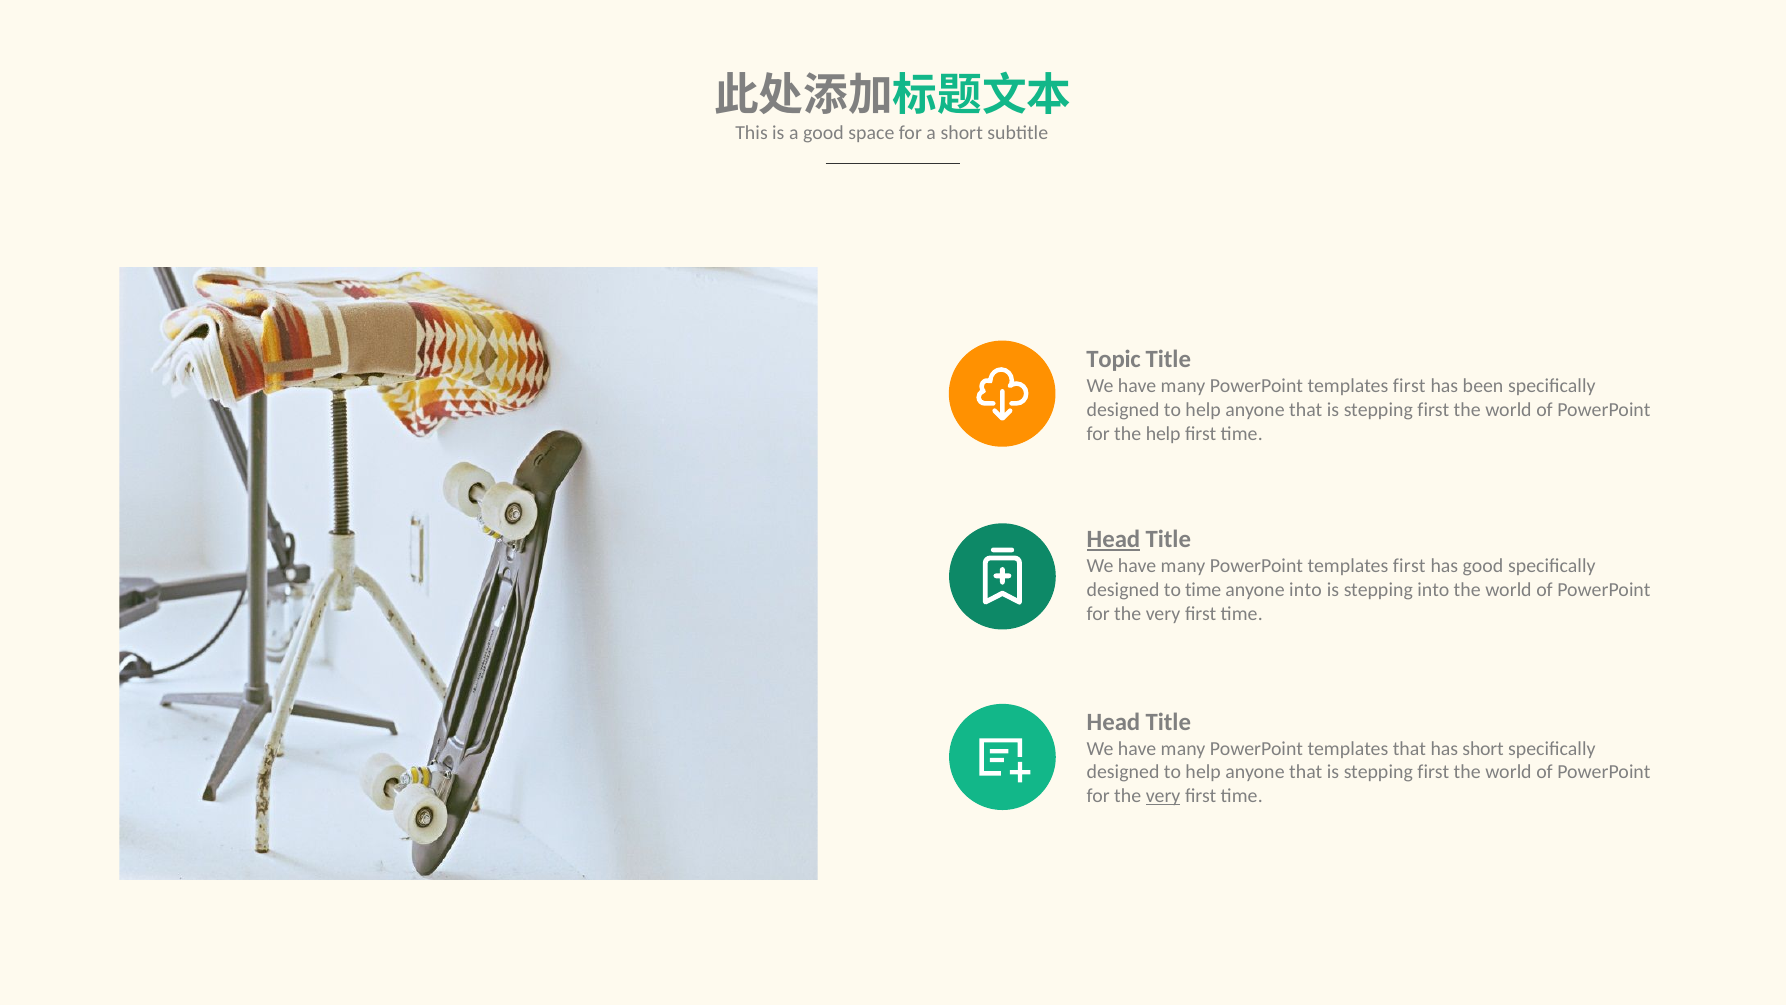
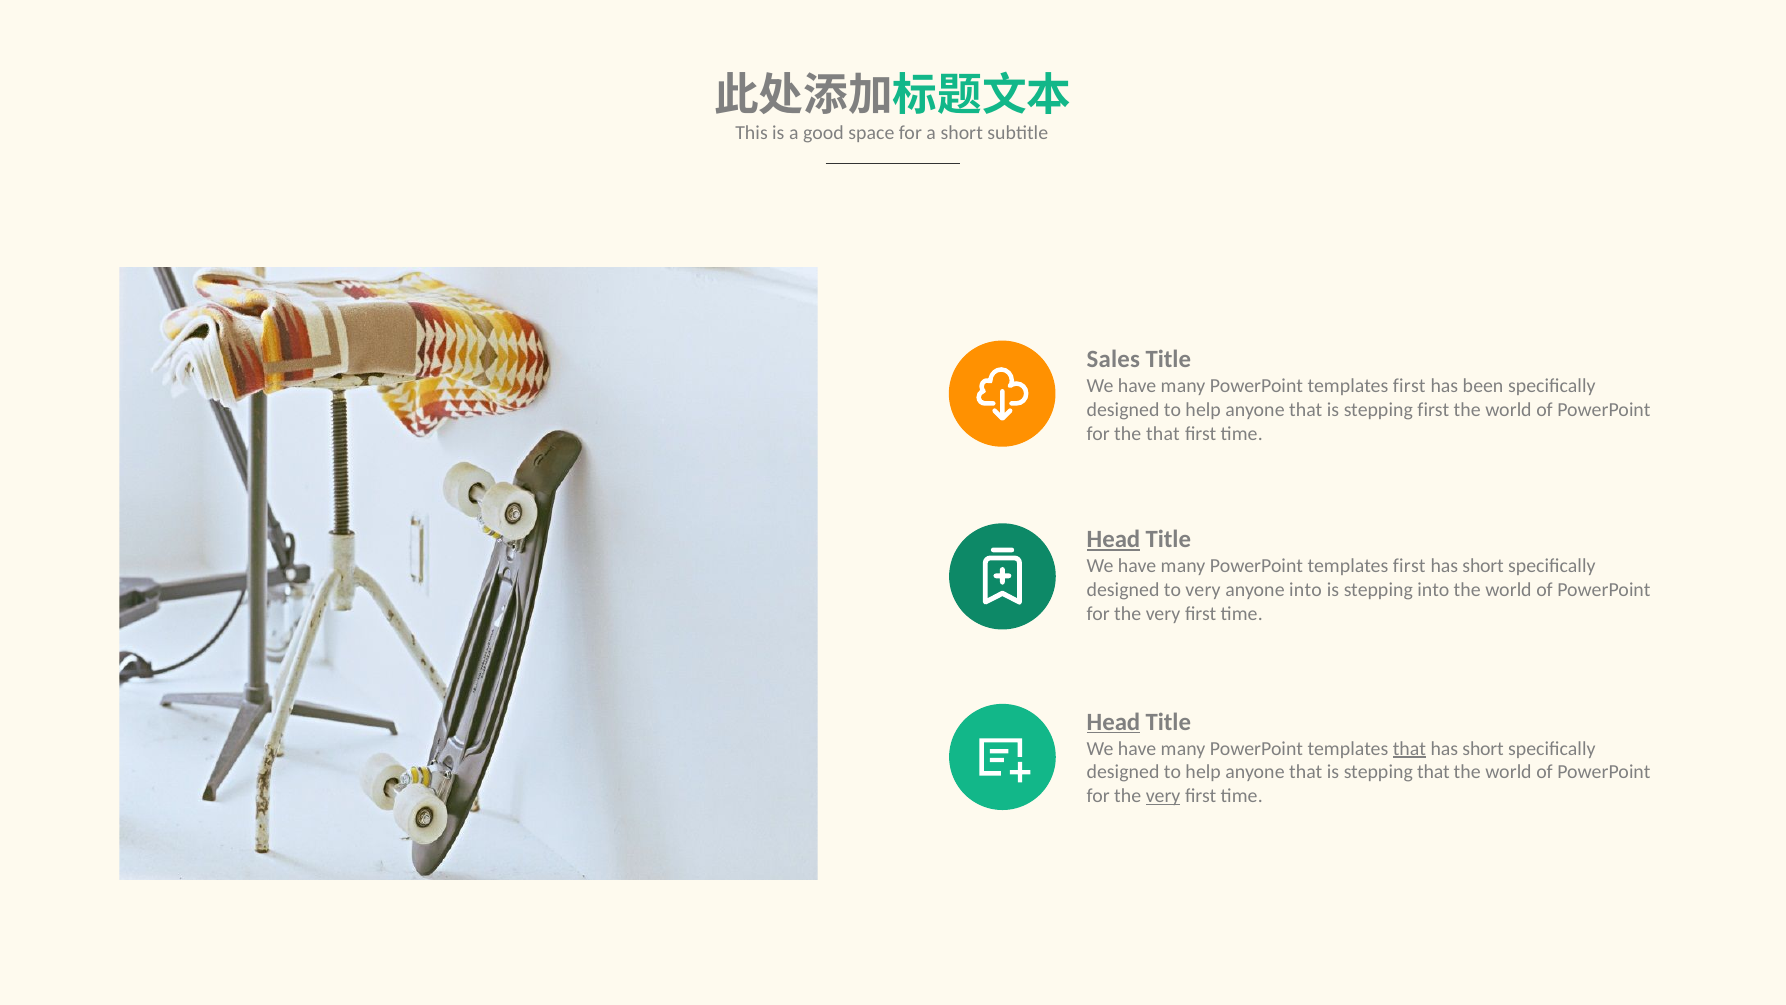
Topic: Topic -> Sales
the help: help -> that
good at (1483, 566): good -> short
to time: time -> very
Head at (1114, 722) underline: none -> present
that at (1409, 748) underline: none -> present
first at (1433, 772): first -> that
